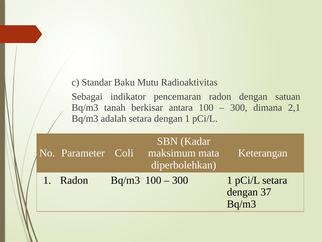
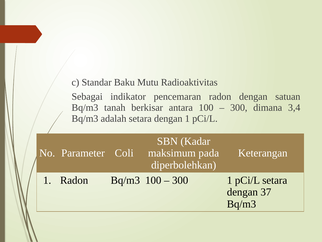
2,1: 2,1 -> 3,4
mata: mata -> pada
